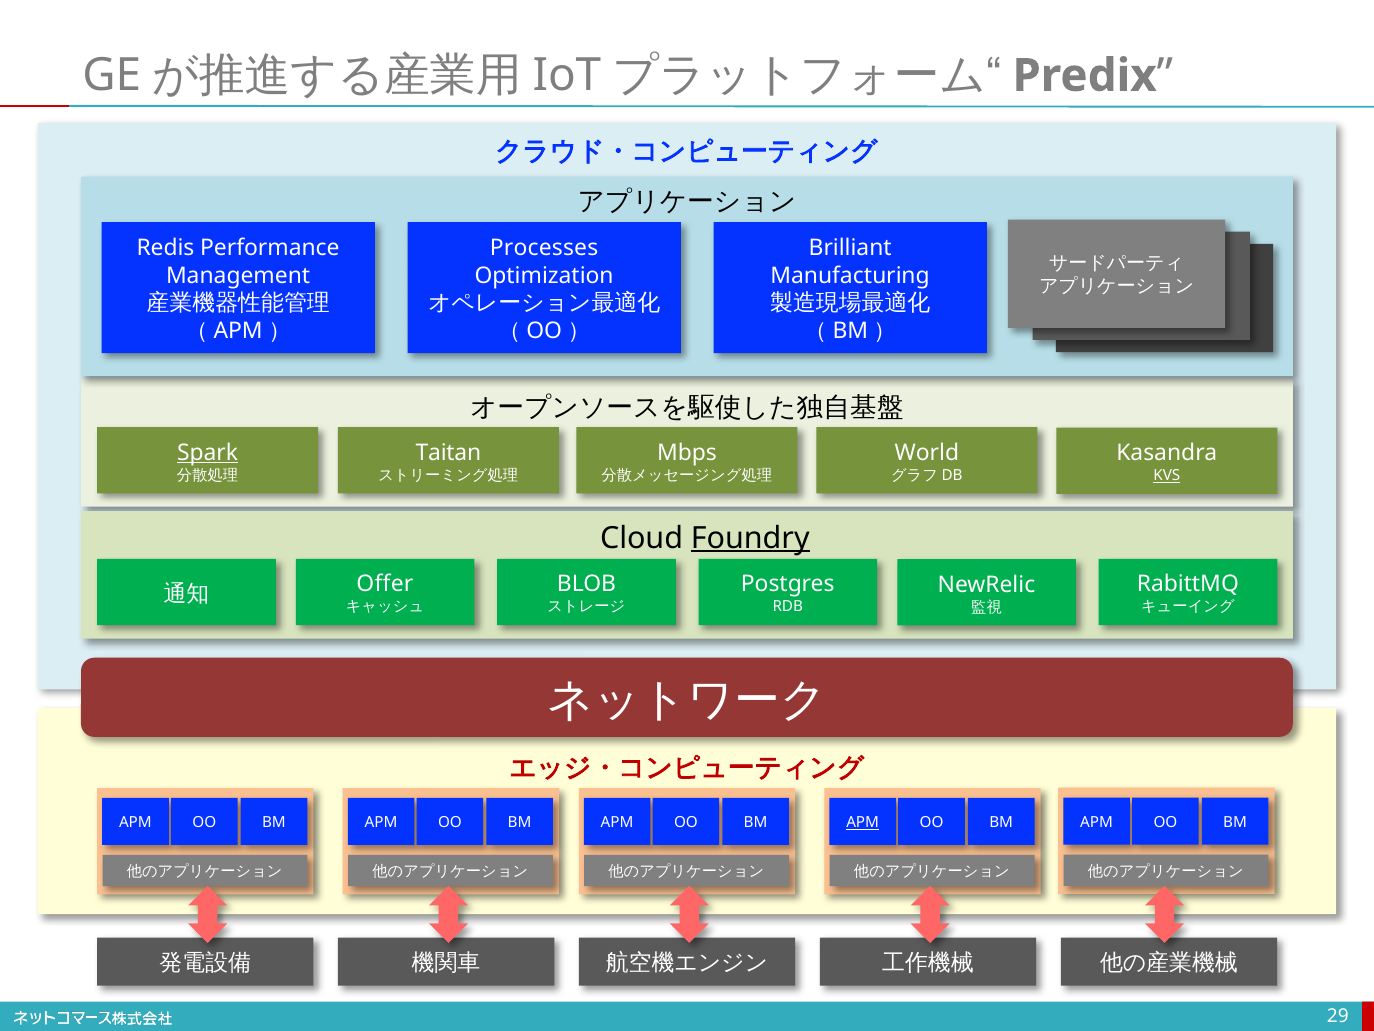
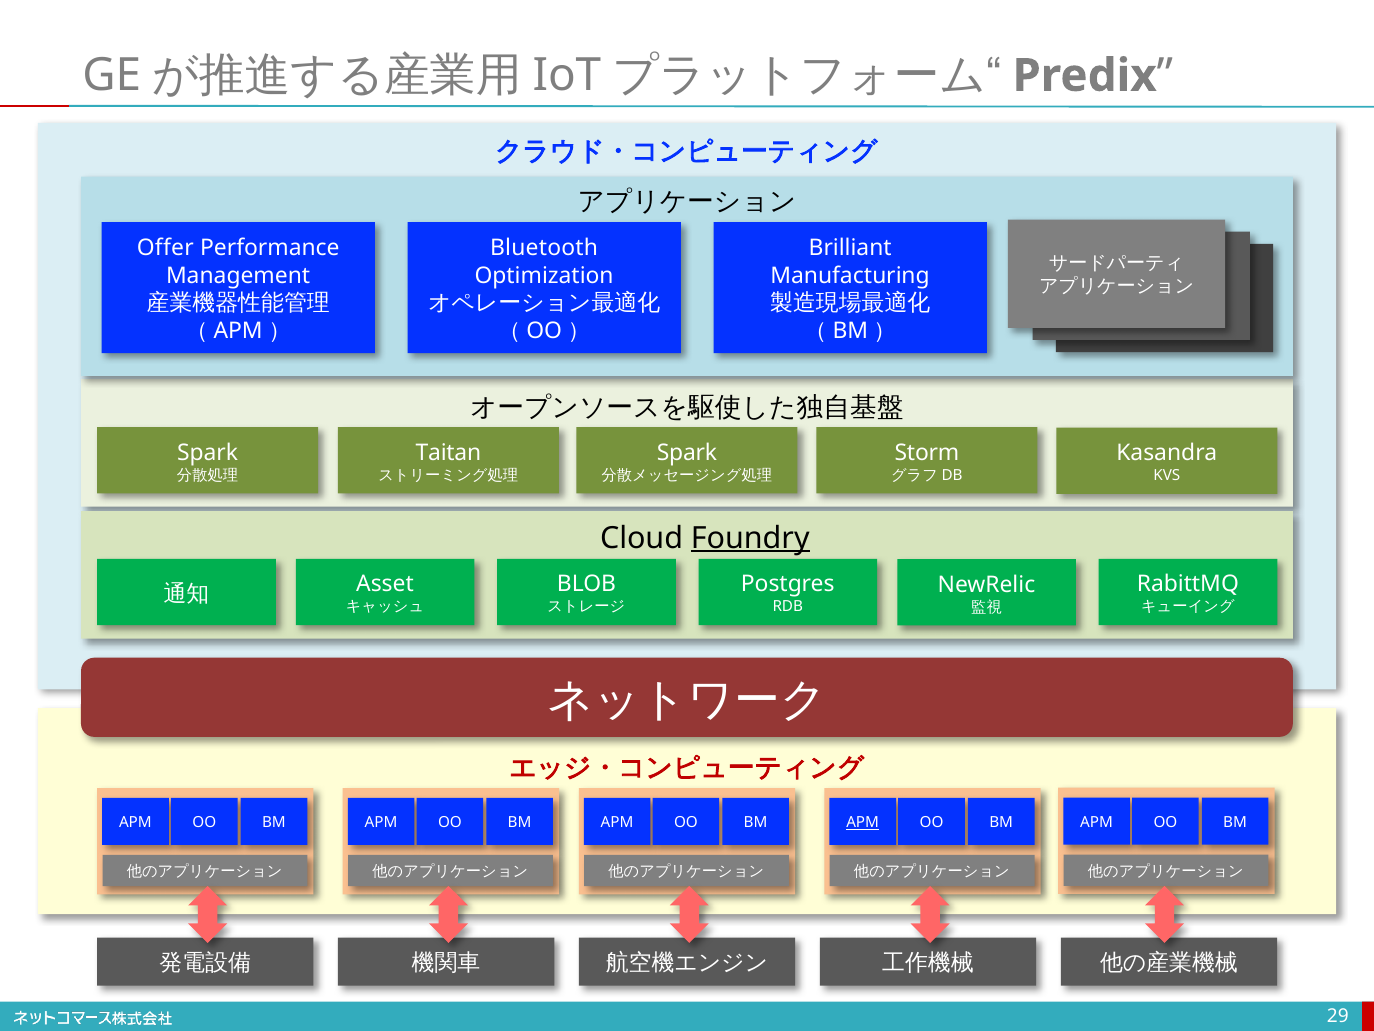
Redis: Redis -> Offer
Processes: Processes -> Bluetooth
Spark at (208, 452) underline: present -> none
Mbps at (687, 452): Mbps -> Spark
World: World -> Storm
KVS underline: present -> none
Offer: Offer -> Asset
